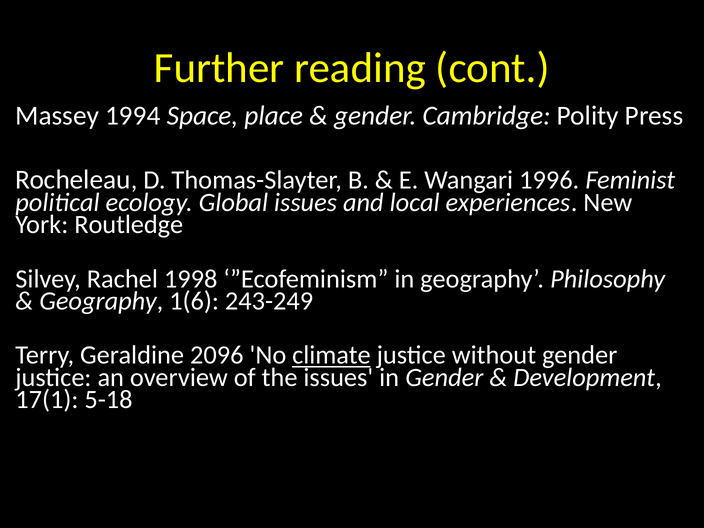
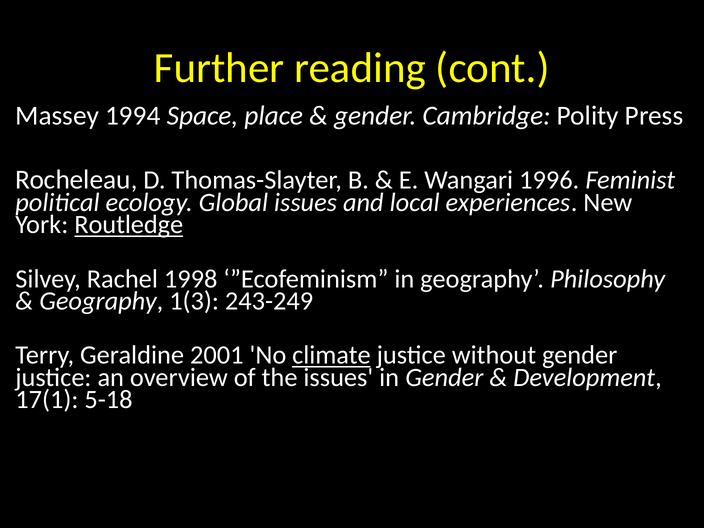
Routledge underline: none -> present
1(6: 1(6 -> 1(3
2096: 2096 -> 2001
